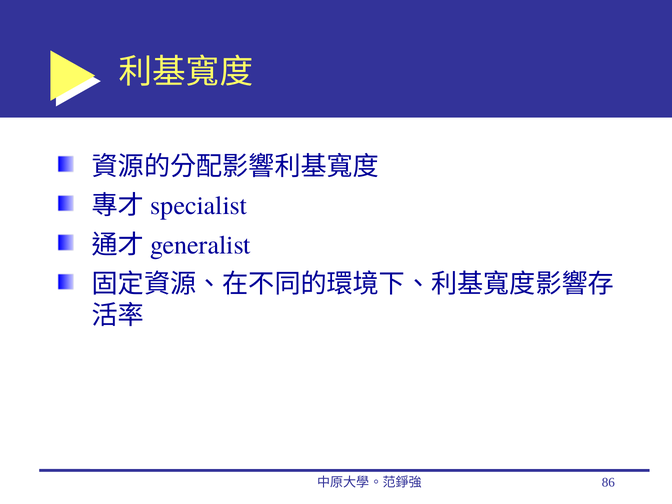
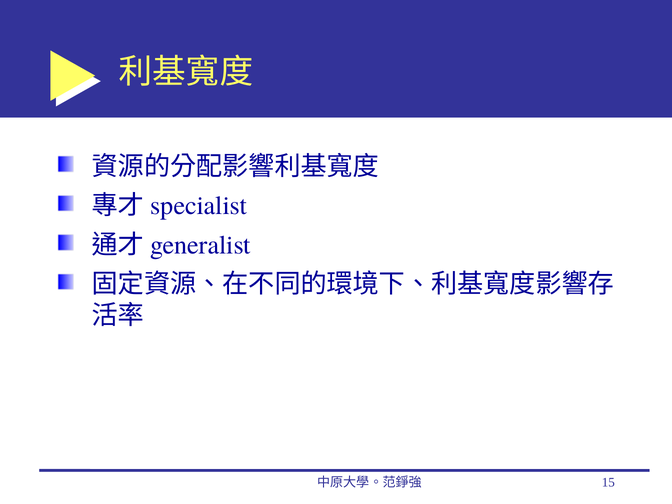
86: 86 -> 15
